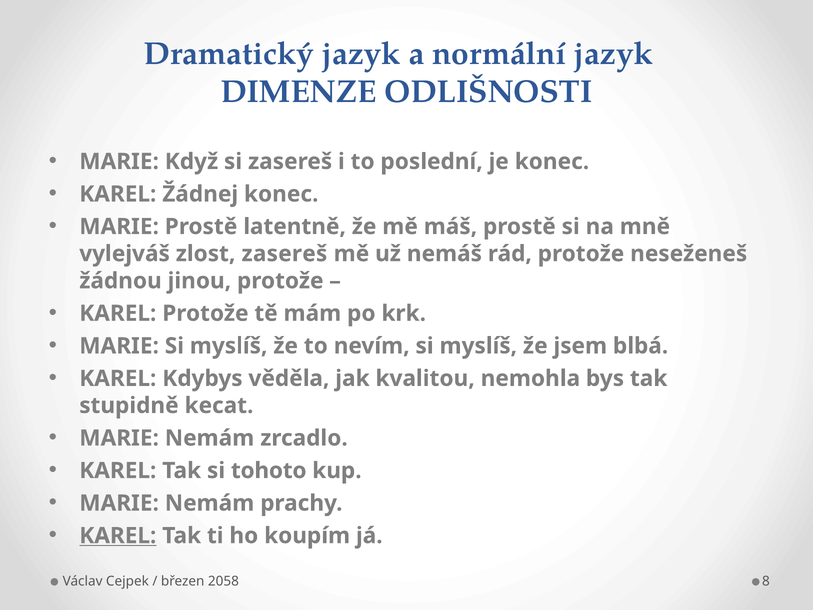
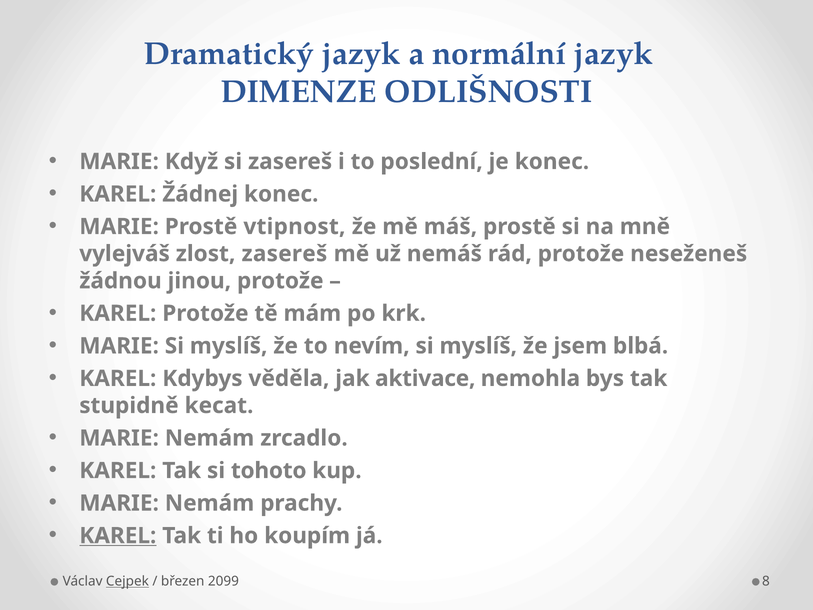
latentně: latentně -> vtipnost
kvalitou: kvalitou -> aktivace
Cejpek underline: none -> present
2058: 2058 -> 2099
